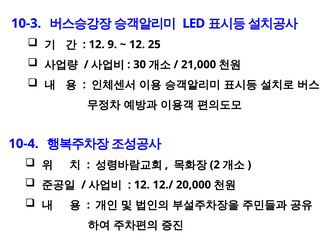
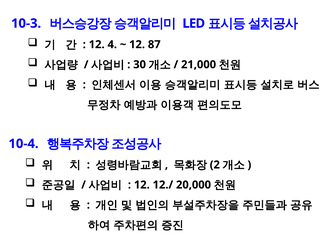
9: 9 -> 4
25: 25 -> 87
